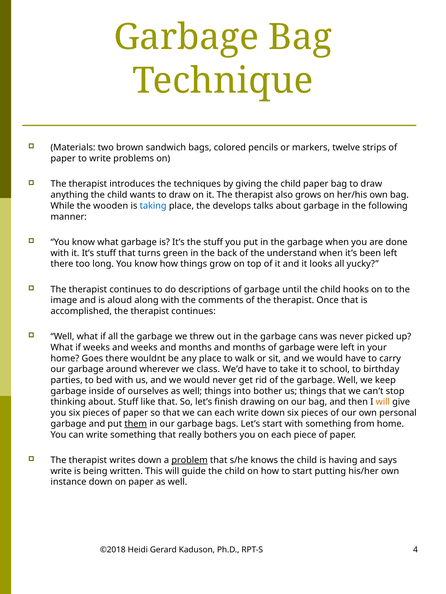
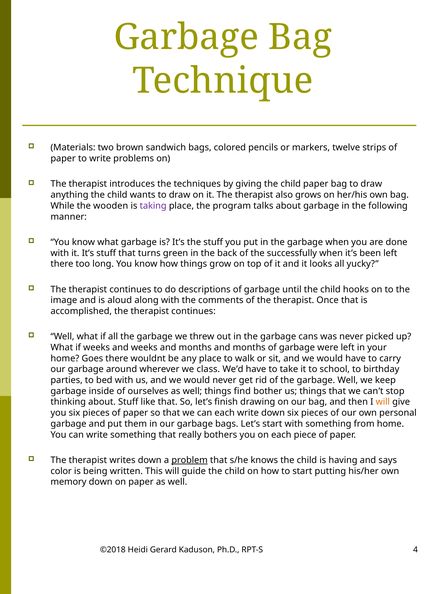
taking colour: blue -> purple
develops: develops -> program
understand: understand -> successfully
into: into -> find
them underline: present -> none
write at (61, 472): write -> color
instance: instance -> memory
